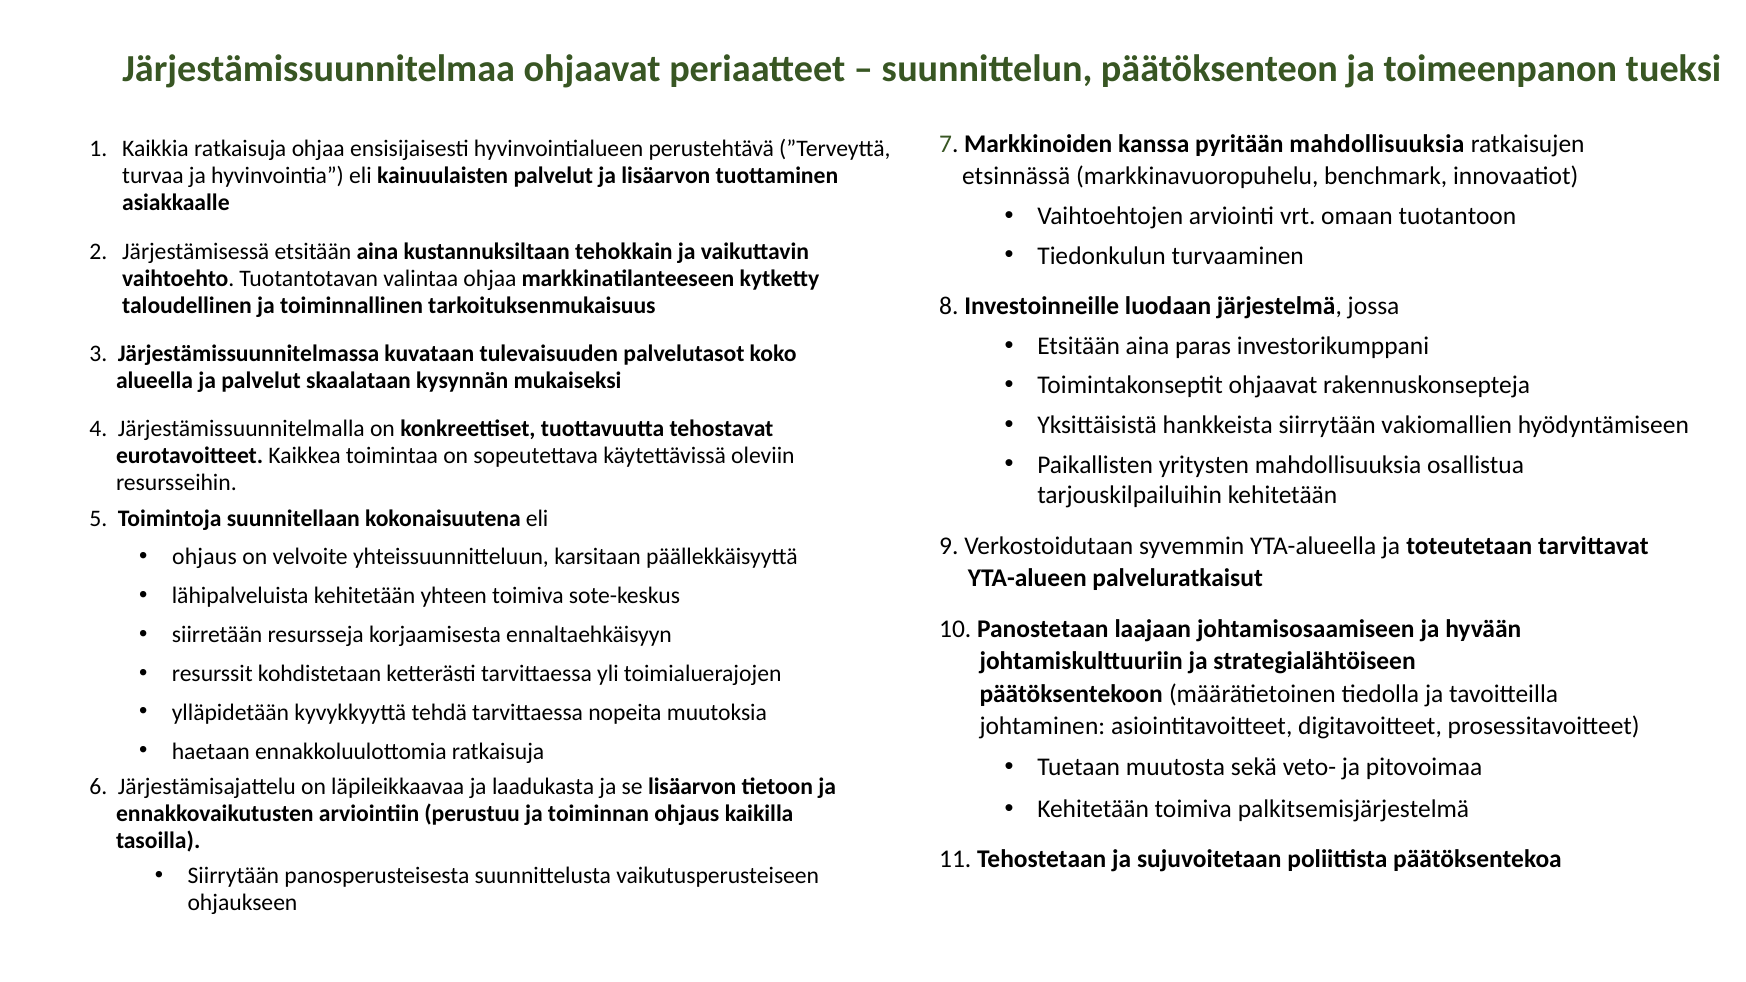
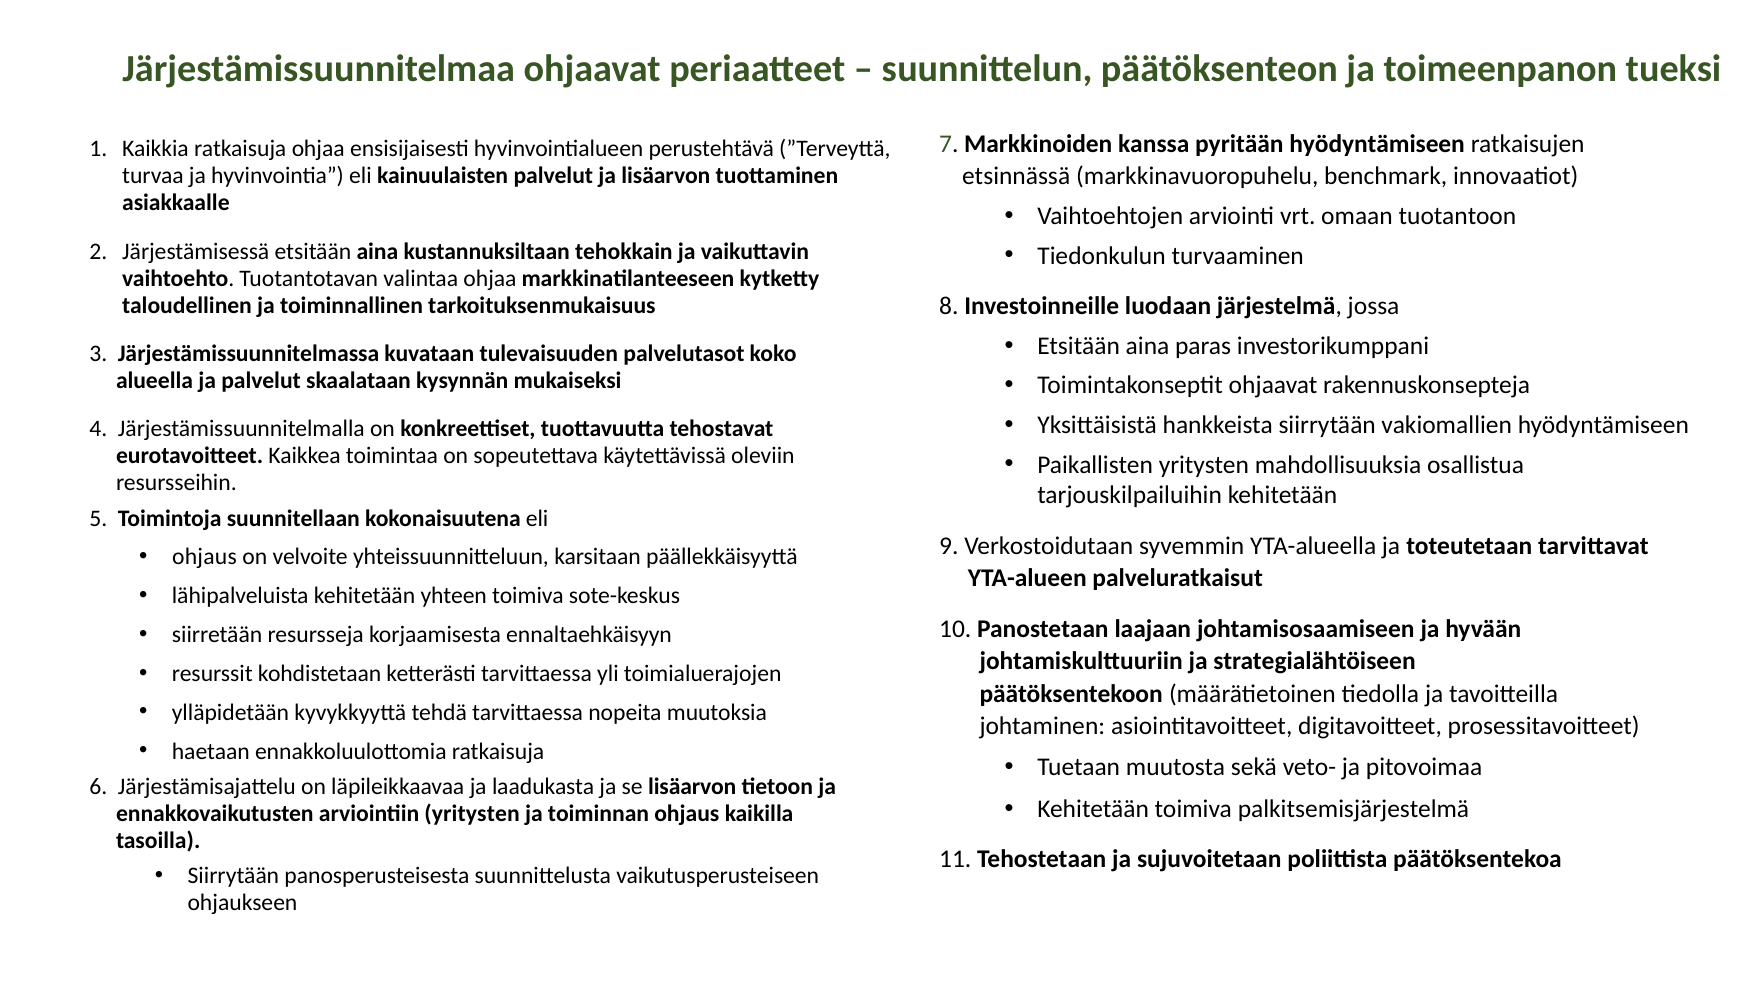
pyritään mahdollisuuksia: mahdollisuuksia -> hyödyntämiseen
arviointiin perustuu: perustuu -> yritysten
